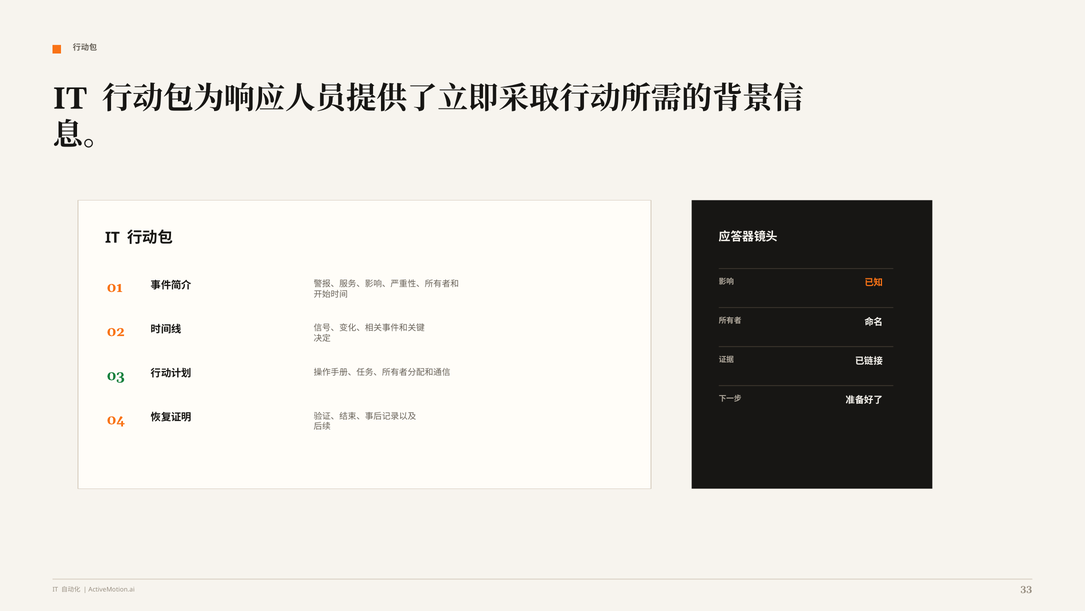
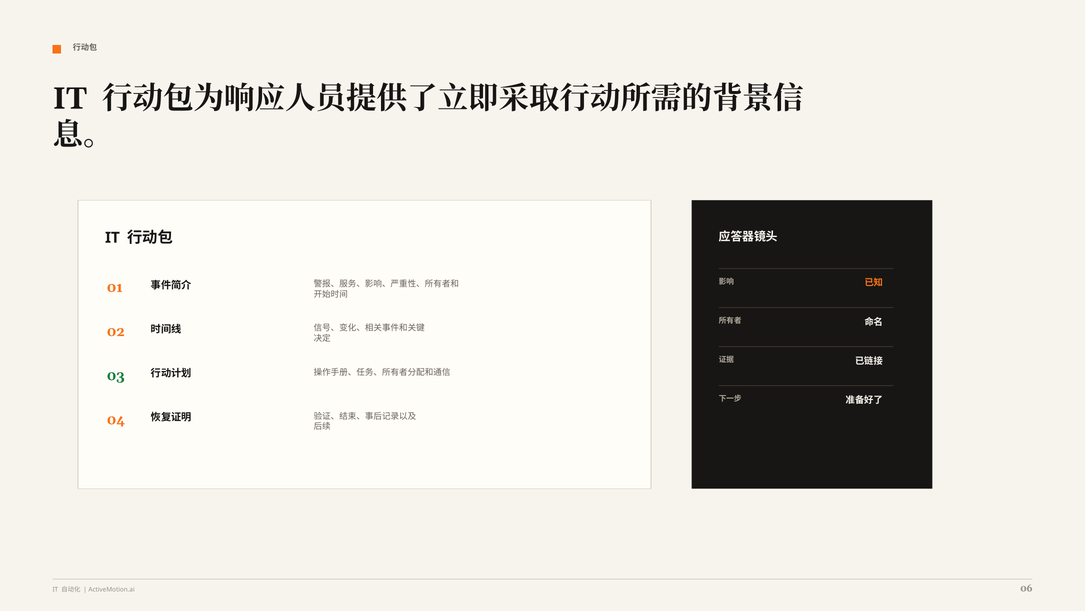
33: 33 -> 06
